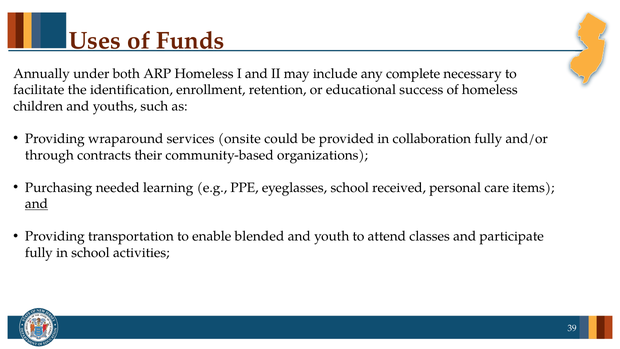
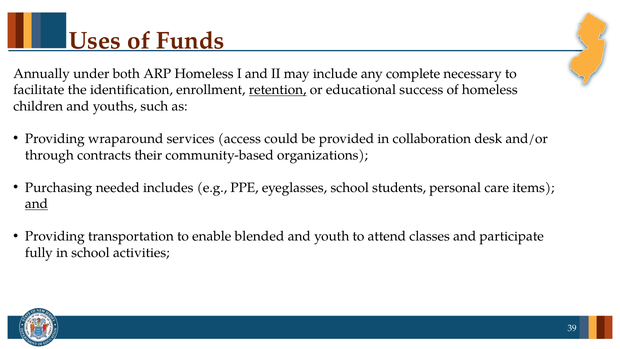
retention underline: none -> present
onsite: onsite -> access
collaboration fully: fully -> desk
learning: learning -> includes
received: received -> students
